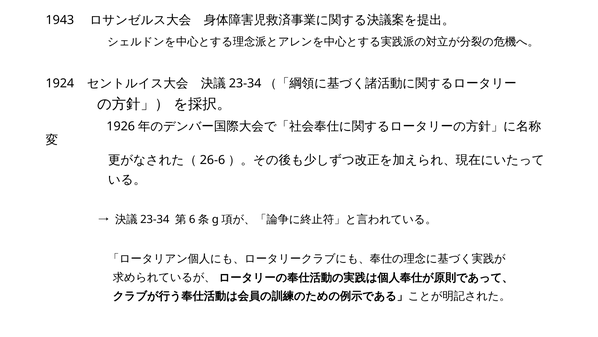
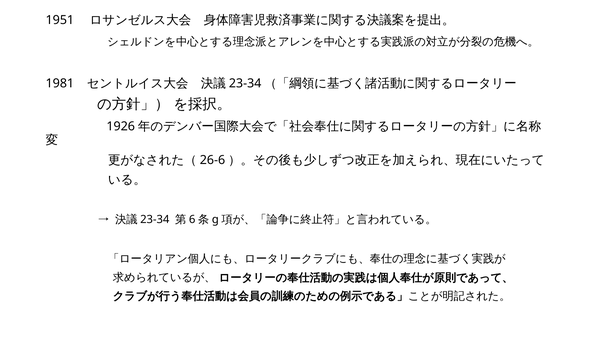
1943: 1943 -> 1951
1924: 1924 -> 1981
